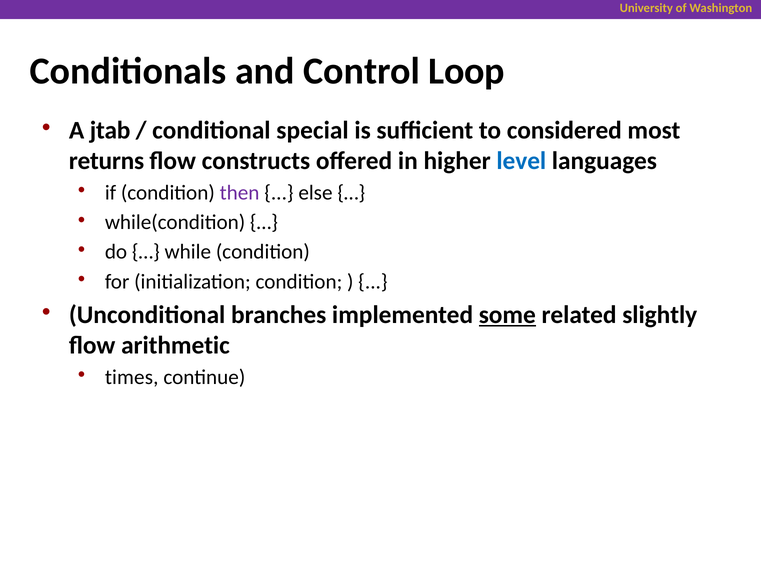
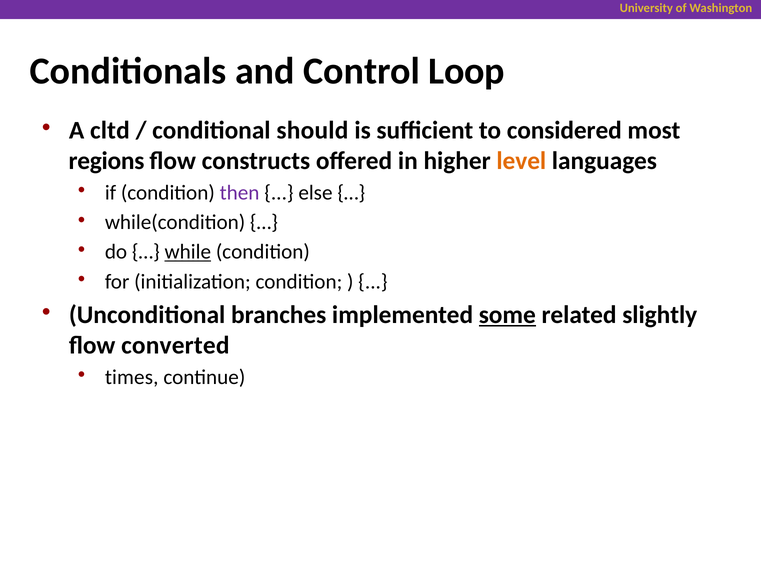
jtab: jtab -> cltd
special: special -> should
returns: returns -> regions
level colour: blue -> orange
while underline: none -> present
arithmetic: arithmetic -> converted
